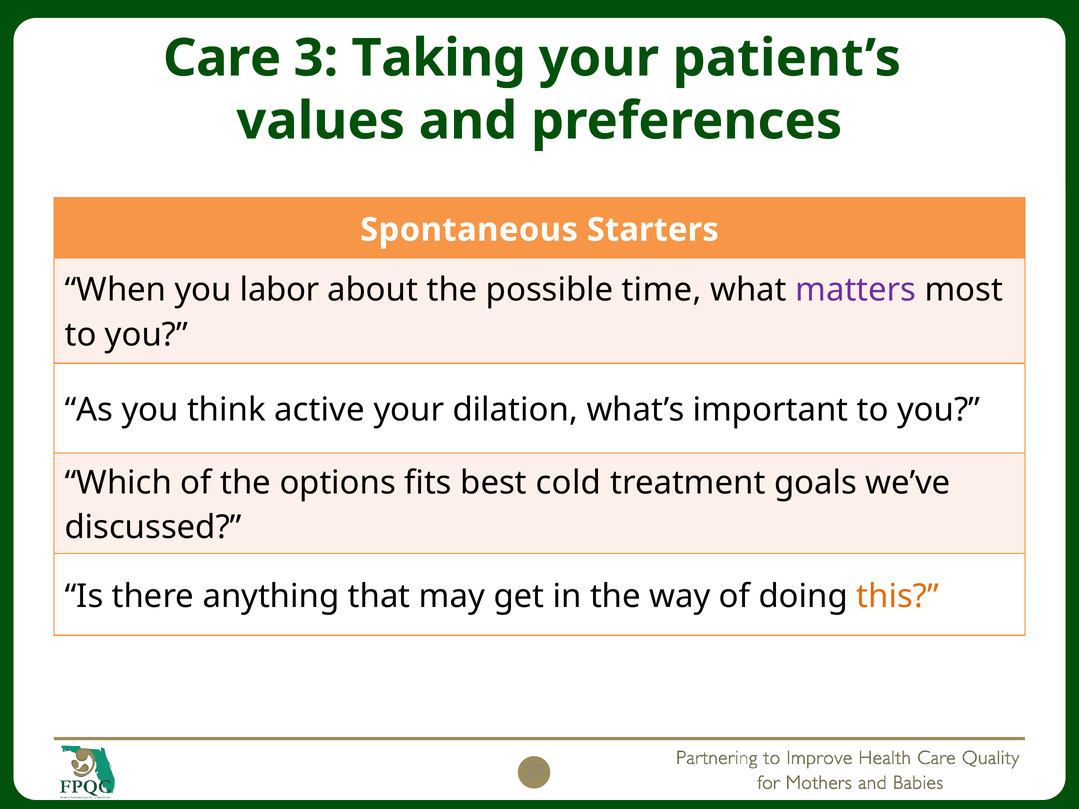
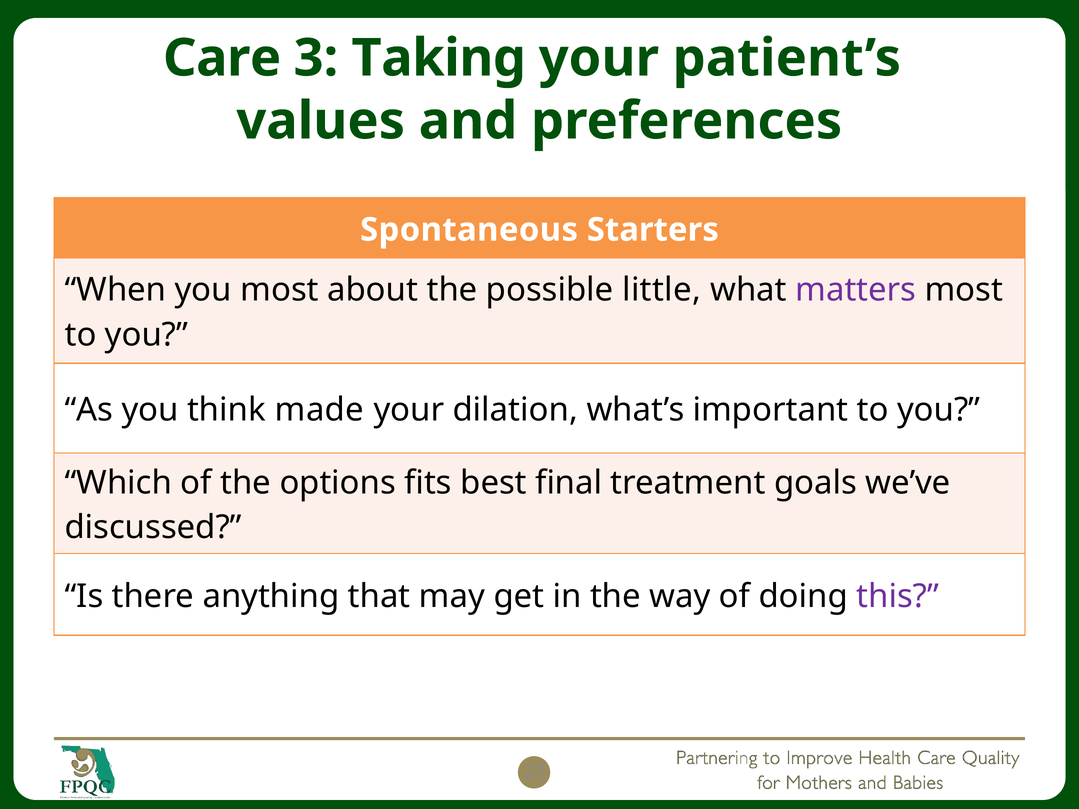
you labor: labor -> most
time: time -> little
active: active -> made
cold: cold -> final
this colour: orange -> purple
